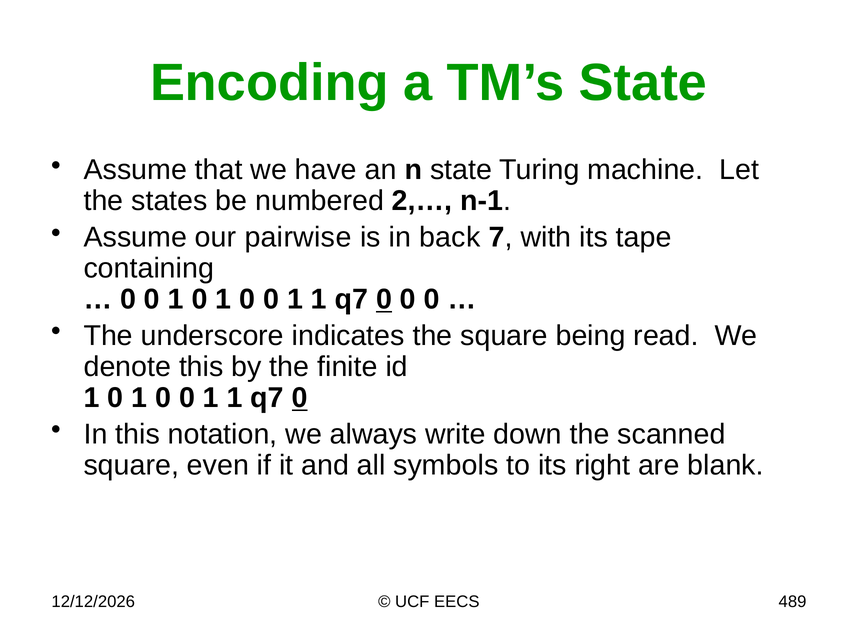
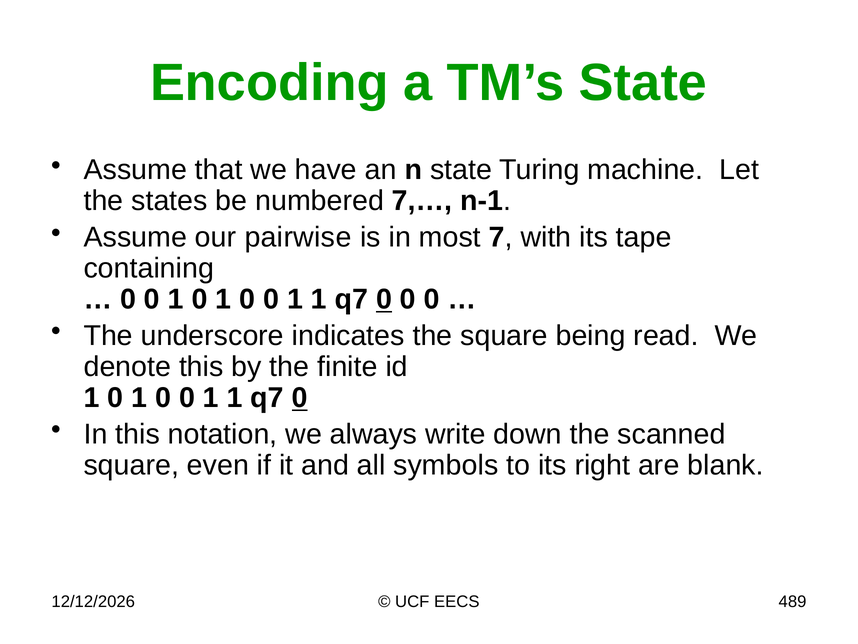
2,…: 2,… -> 7,…
back: back -> most
